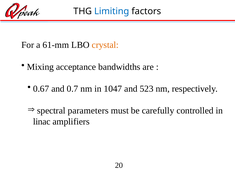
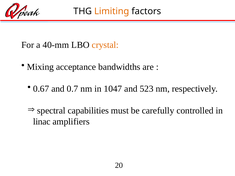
Limiting colour: blue -> orange
61-mm: 61-mm -> 40-mm
parameters: parameters -> capabilities
